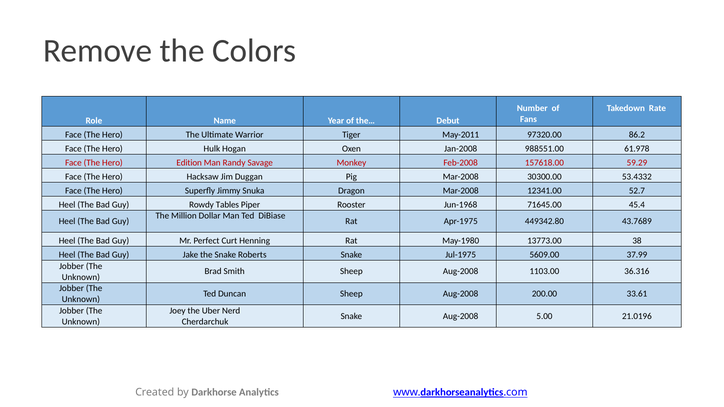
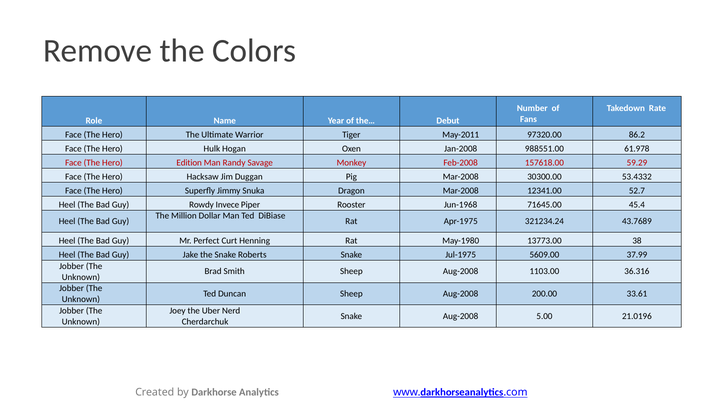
Tables: Tables -> Invece
449342.80: 449342.80 -> 321234.24
